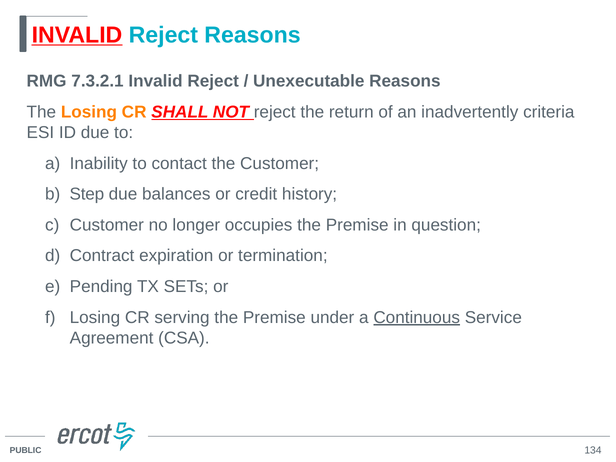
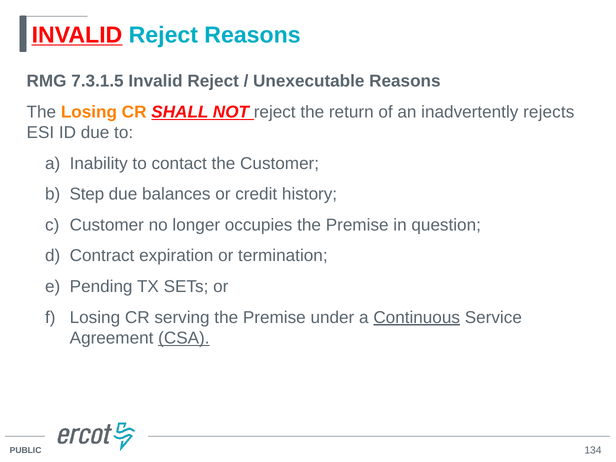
7.3.2.1: 7.3.2.1 -> 7.3.1.5
criteria: criteria -> rejects
CSA underline: none -> present
